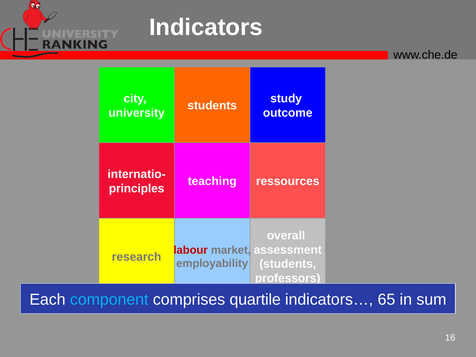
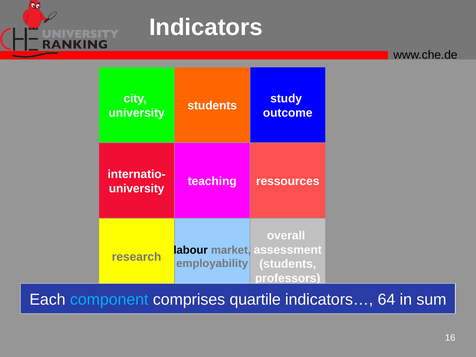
principles at (137, 188): principles -> university
labour colour: red -> black
65: 65 -> 64
